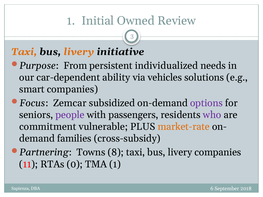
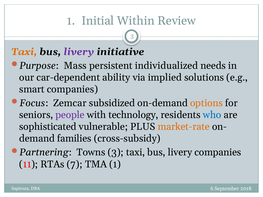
Owned: Owned -> Within
livery at (79, 52) colour: orange -> purple
From: From -> Mass
vehicles: vehicles -> implied
options colour: purple -> orange
passengers: passengers -> technology
who colour: purple -> blue
commitment: commitment -> sophisticated
Towns 8: 8 -> 3
0: 0 -> 7
